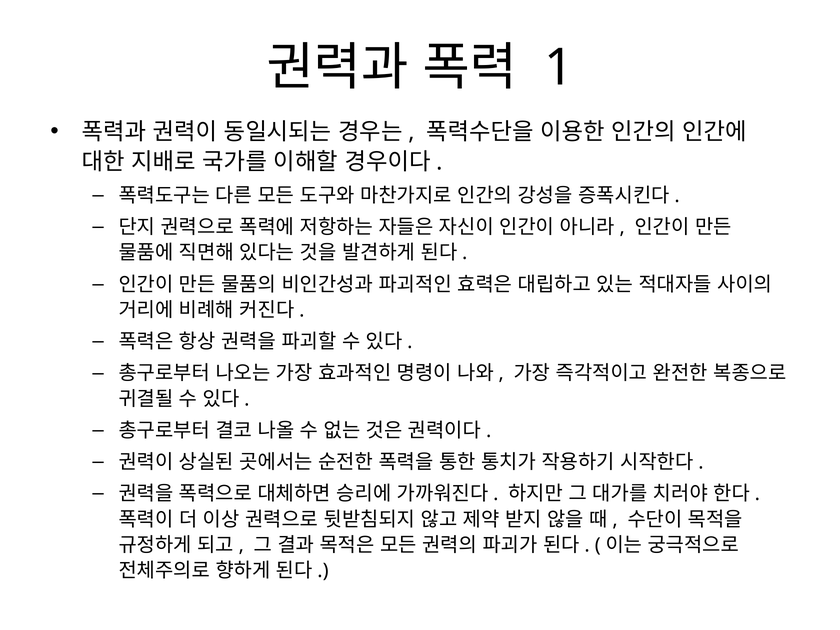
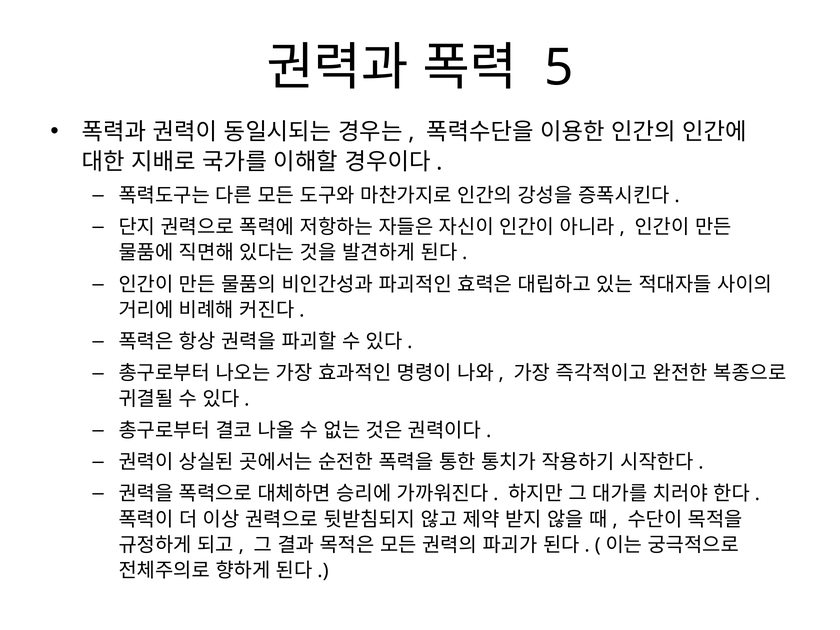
1: 1 -> 5
